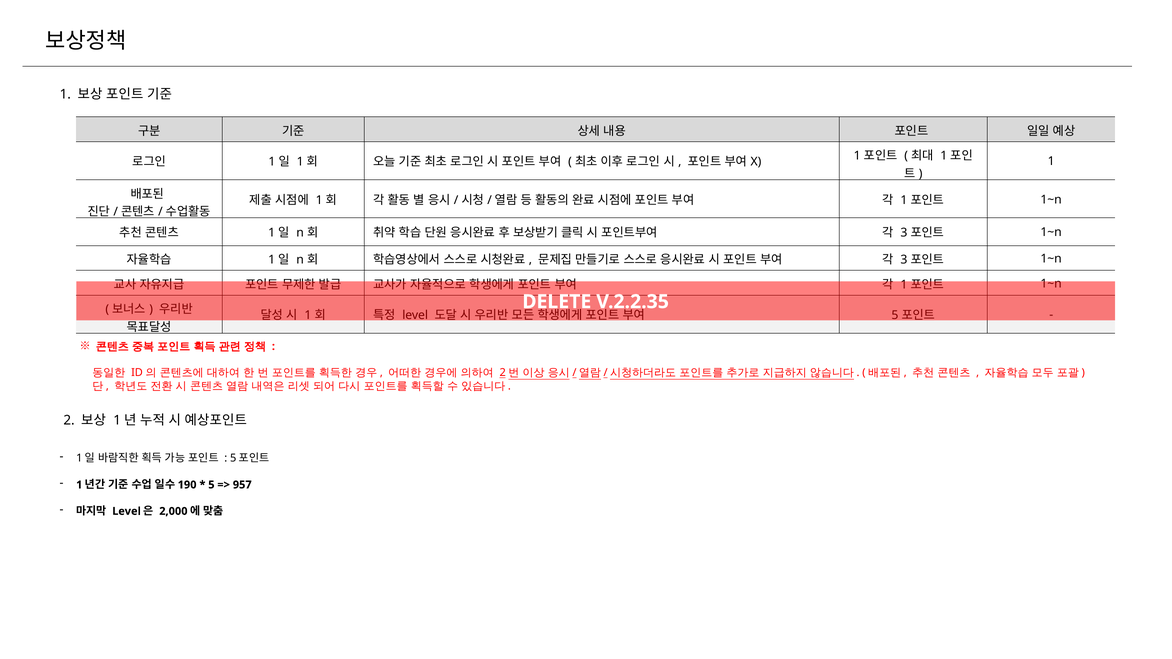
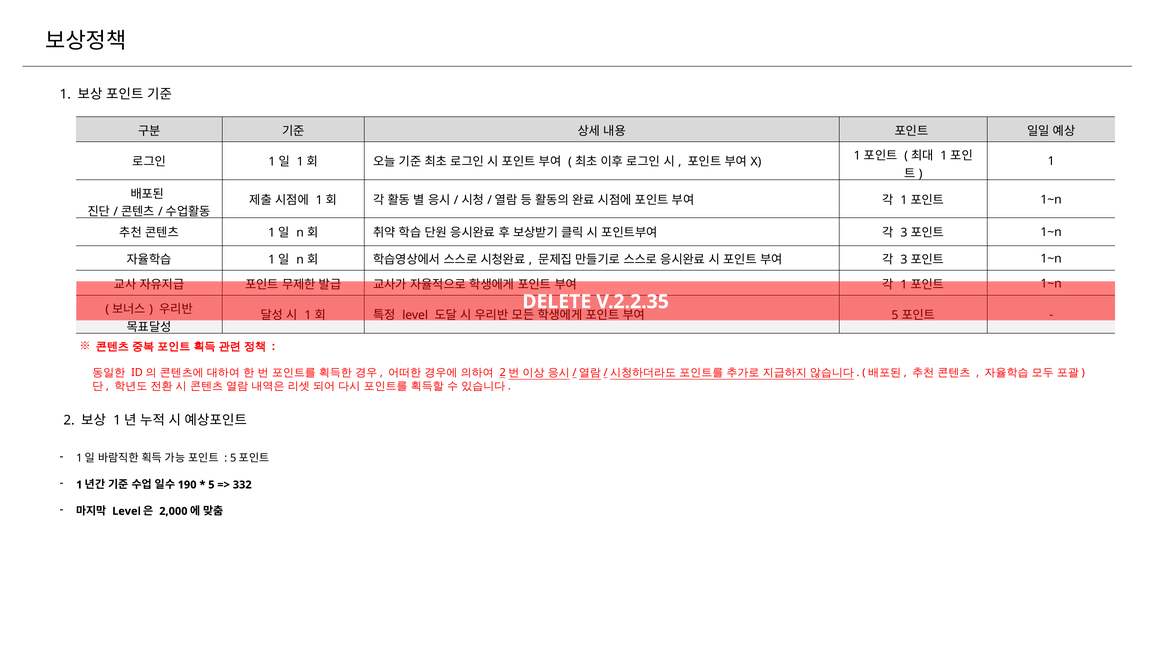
957: 957 -> 332
